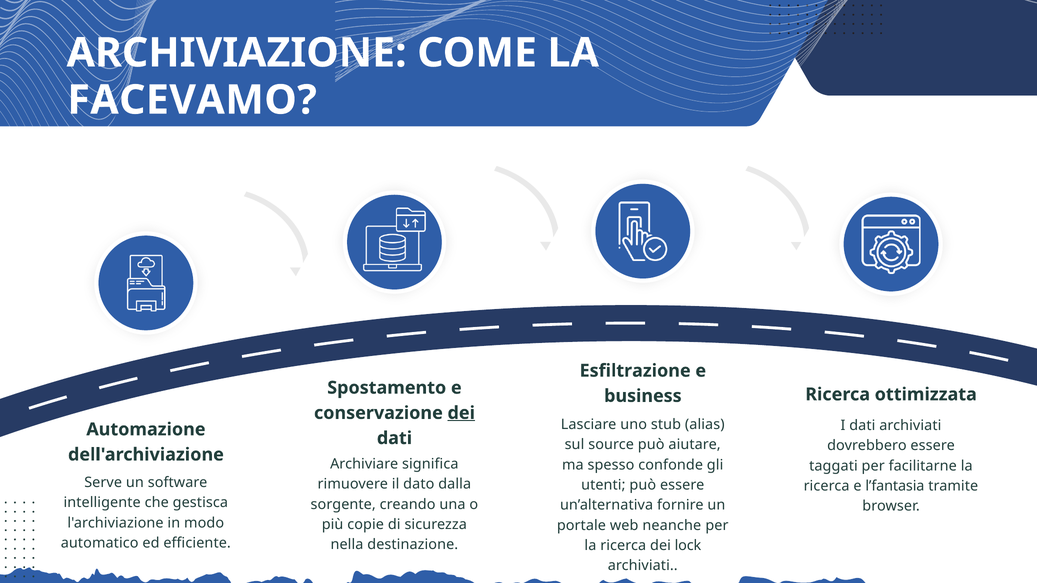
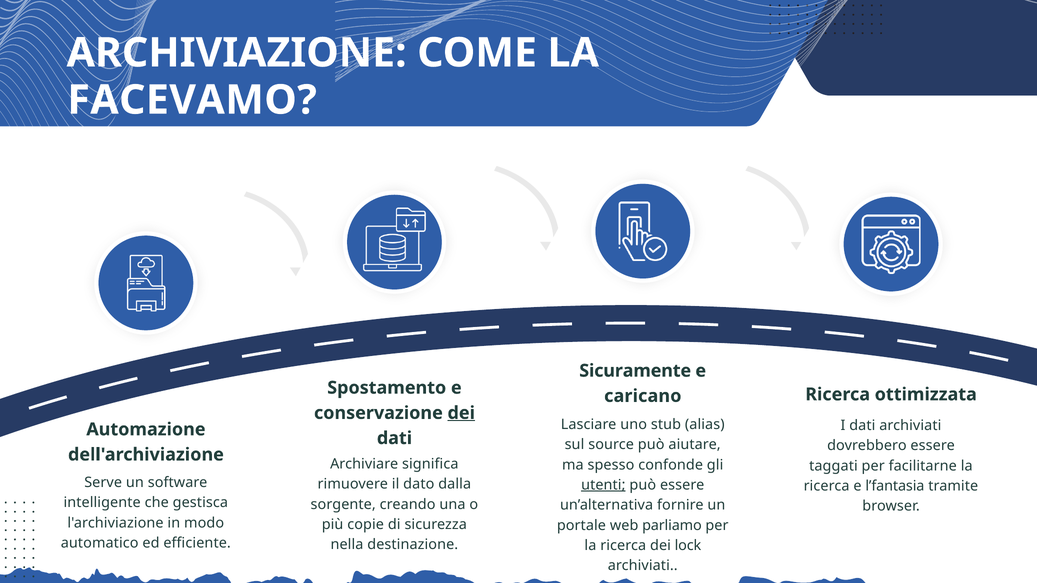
Esfiltrazione: Esfiltrazione -> Sicuramente
business: business -> caricano
utenti underline: none -> present
neanche: neanche -> parliamo
